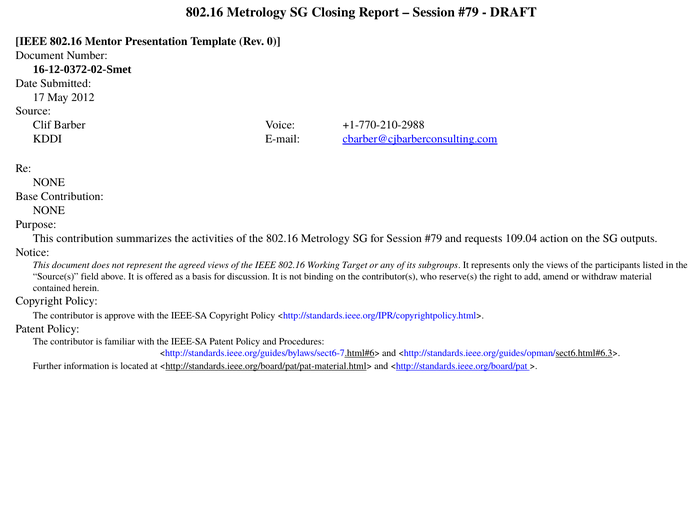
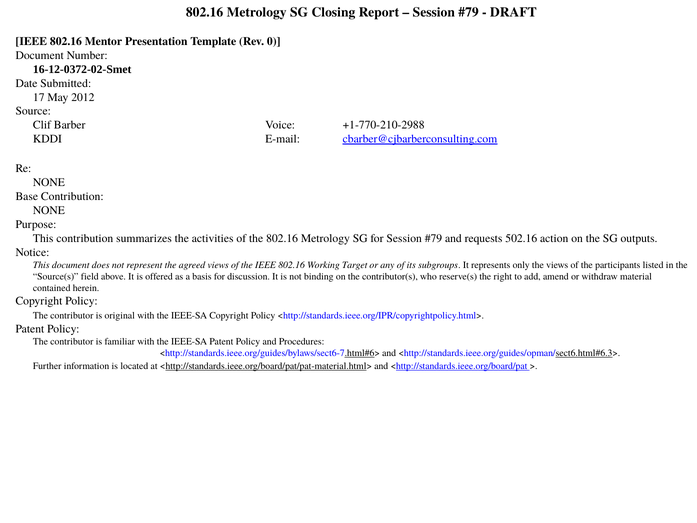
109.04: 109.04 -> 502.16
approve: approve -> original
